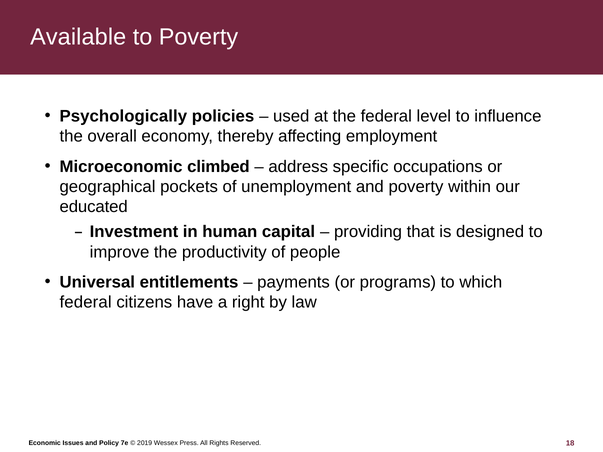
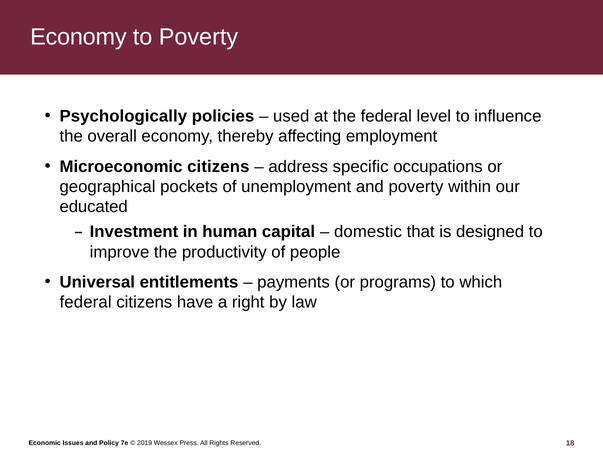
Available at (78, 37): Available -> Economy
Microeconomic climbed: climbed -> citizens
providing: providing -> domestic
